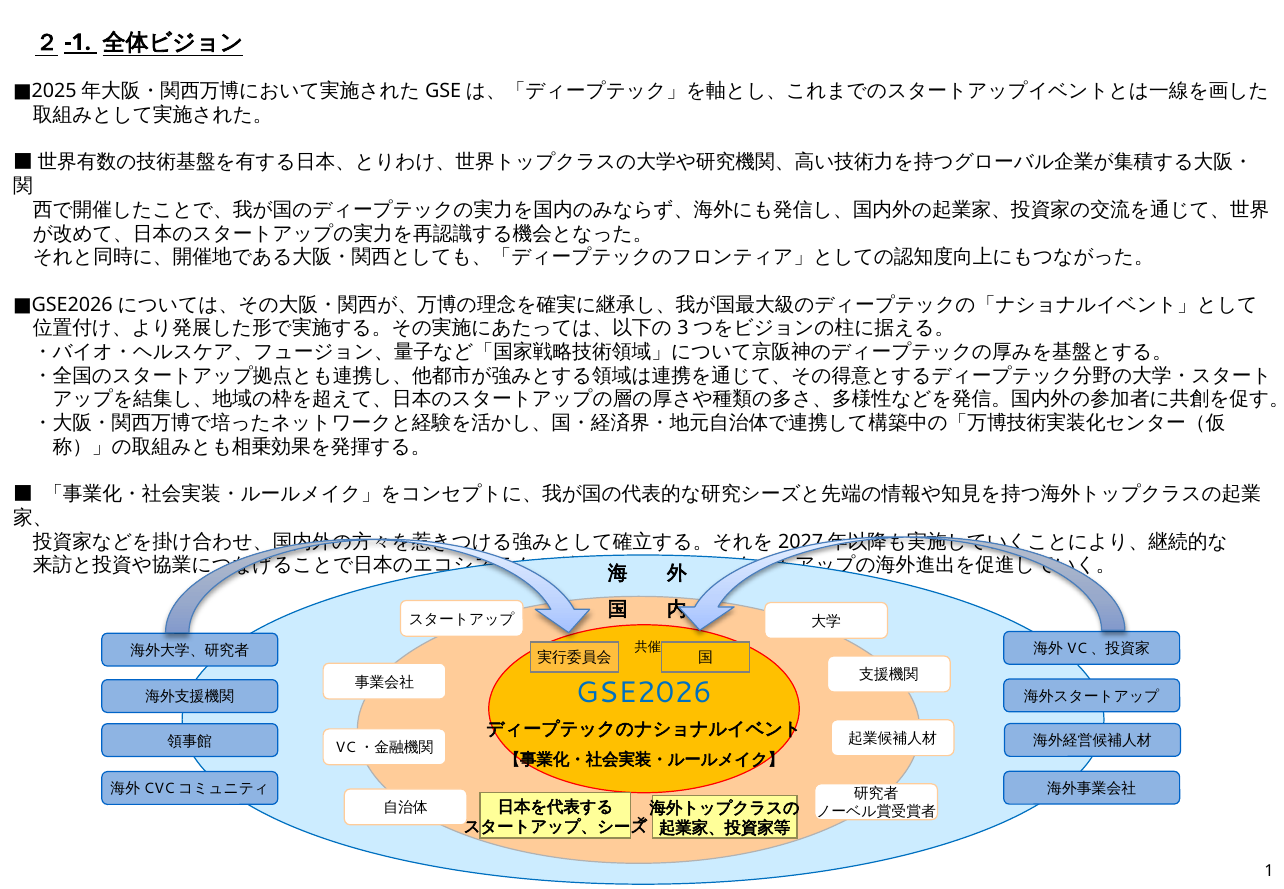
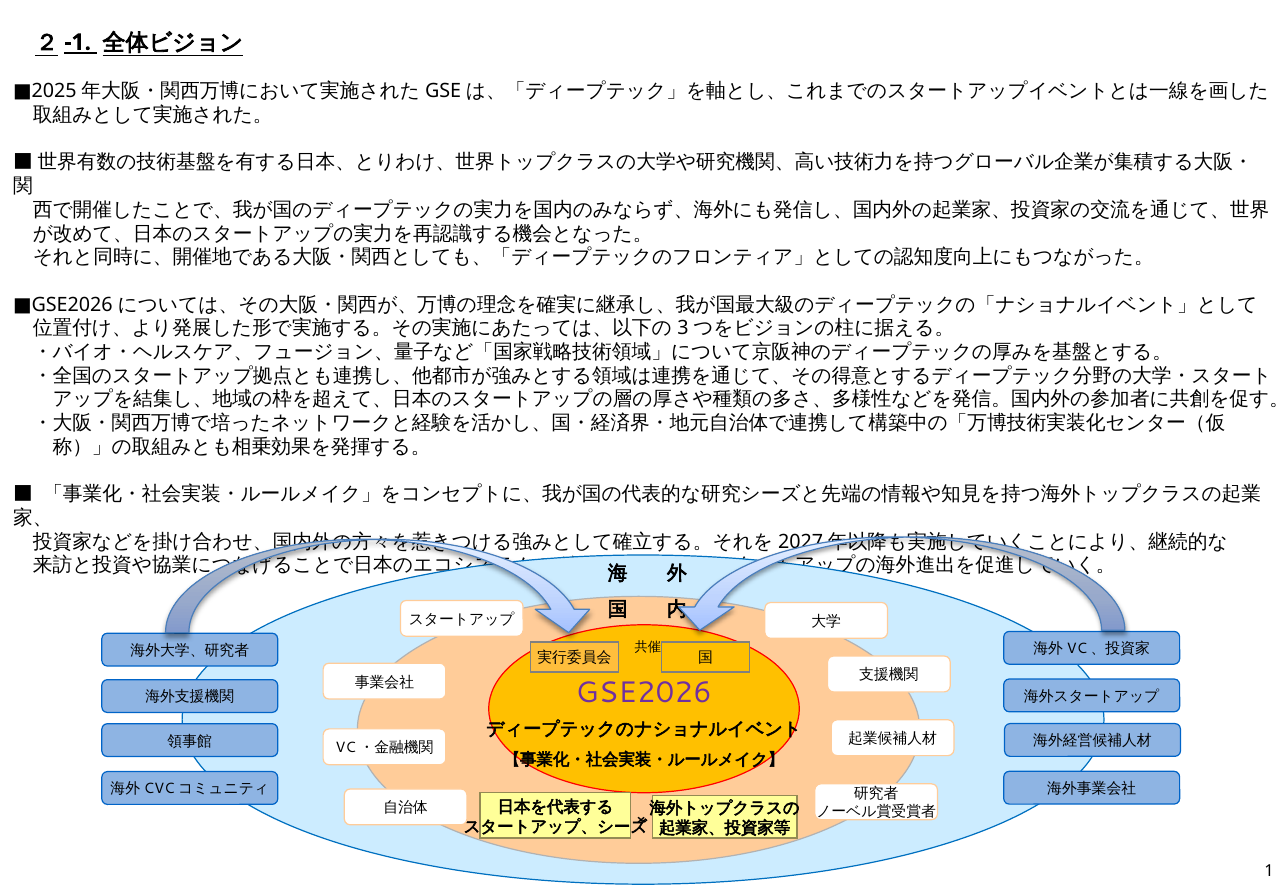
GSE2026 colour: blue -> purple
